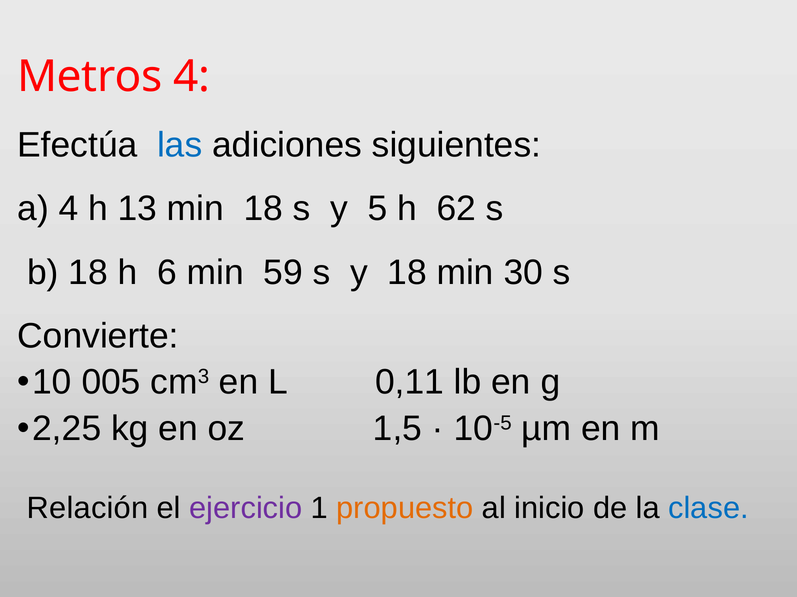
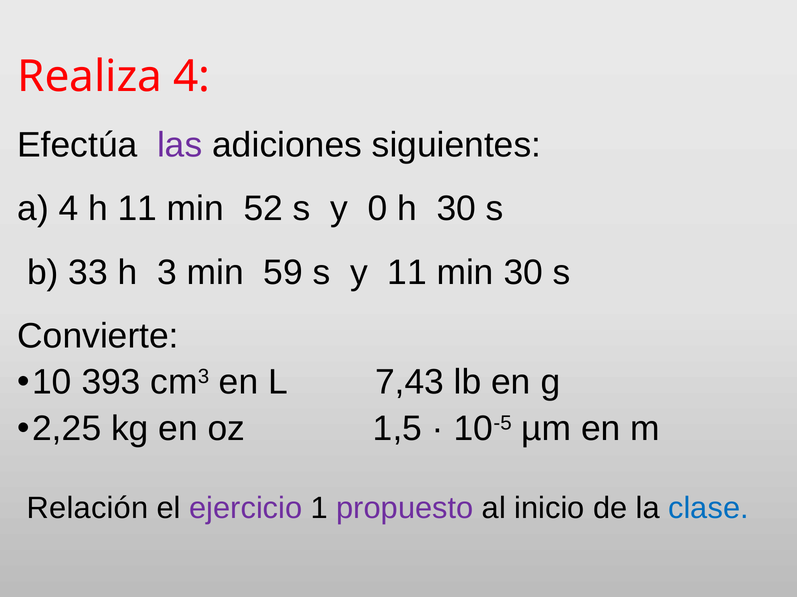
Metros: Metros -> Realiza
las colour: blue -> purple
h 13: 13 -> 11
min 18: 18 -> 52
5: 5 -> 0
h 62: 62 -> 30
b 18: 18 -> 33
6: 6 -> 3
y 18: 18 -> 11
005: 005 -> 393
0,11: 0,11 -> 7,43
propuesto colour: orange -> purple
